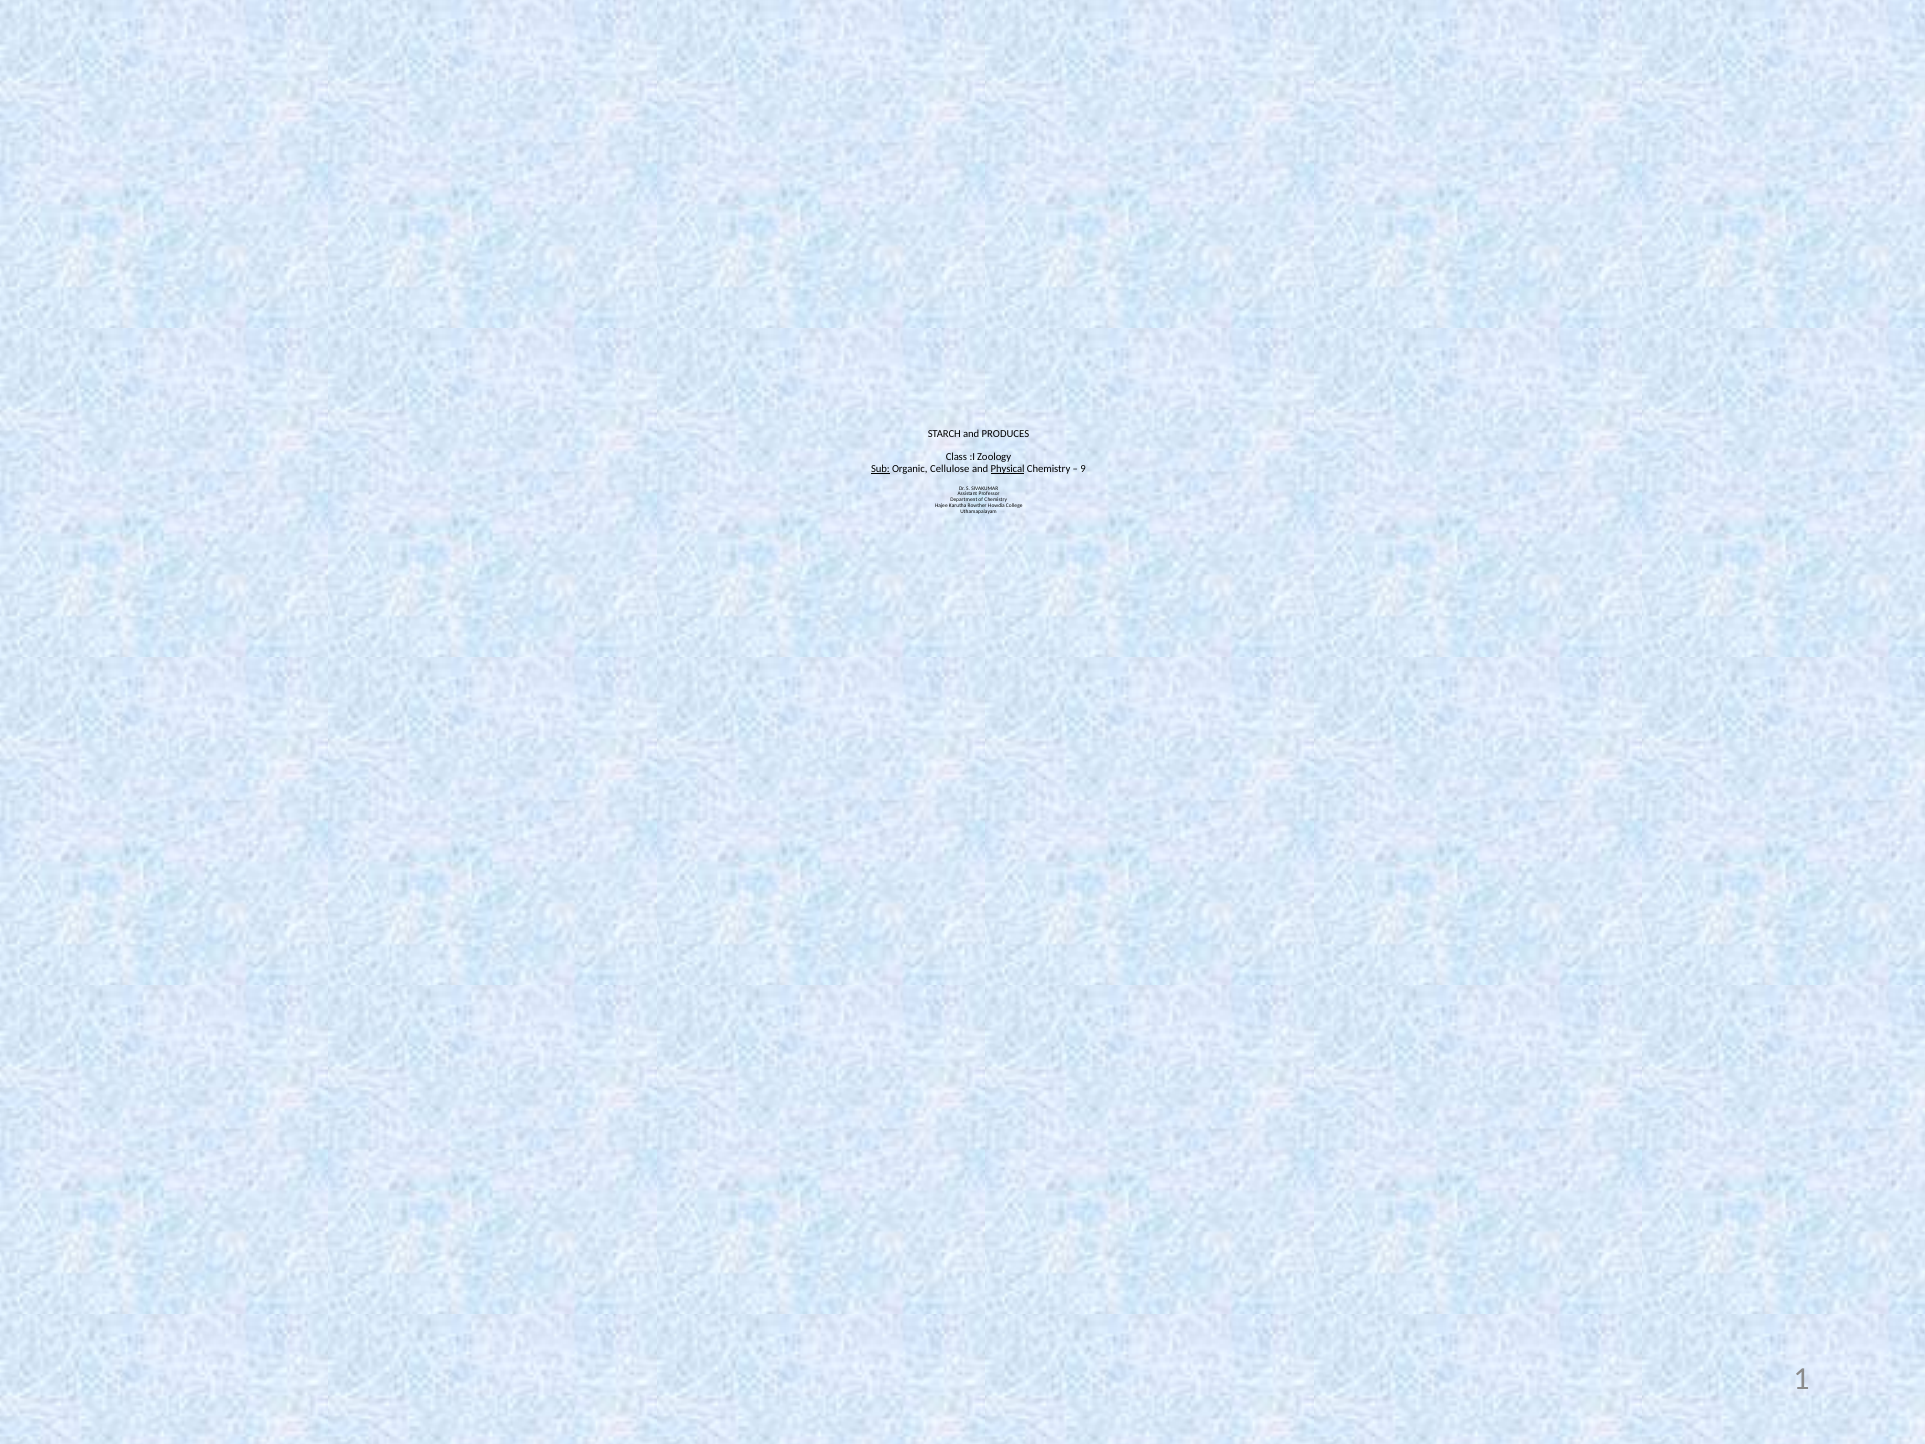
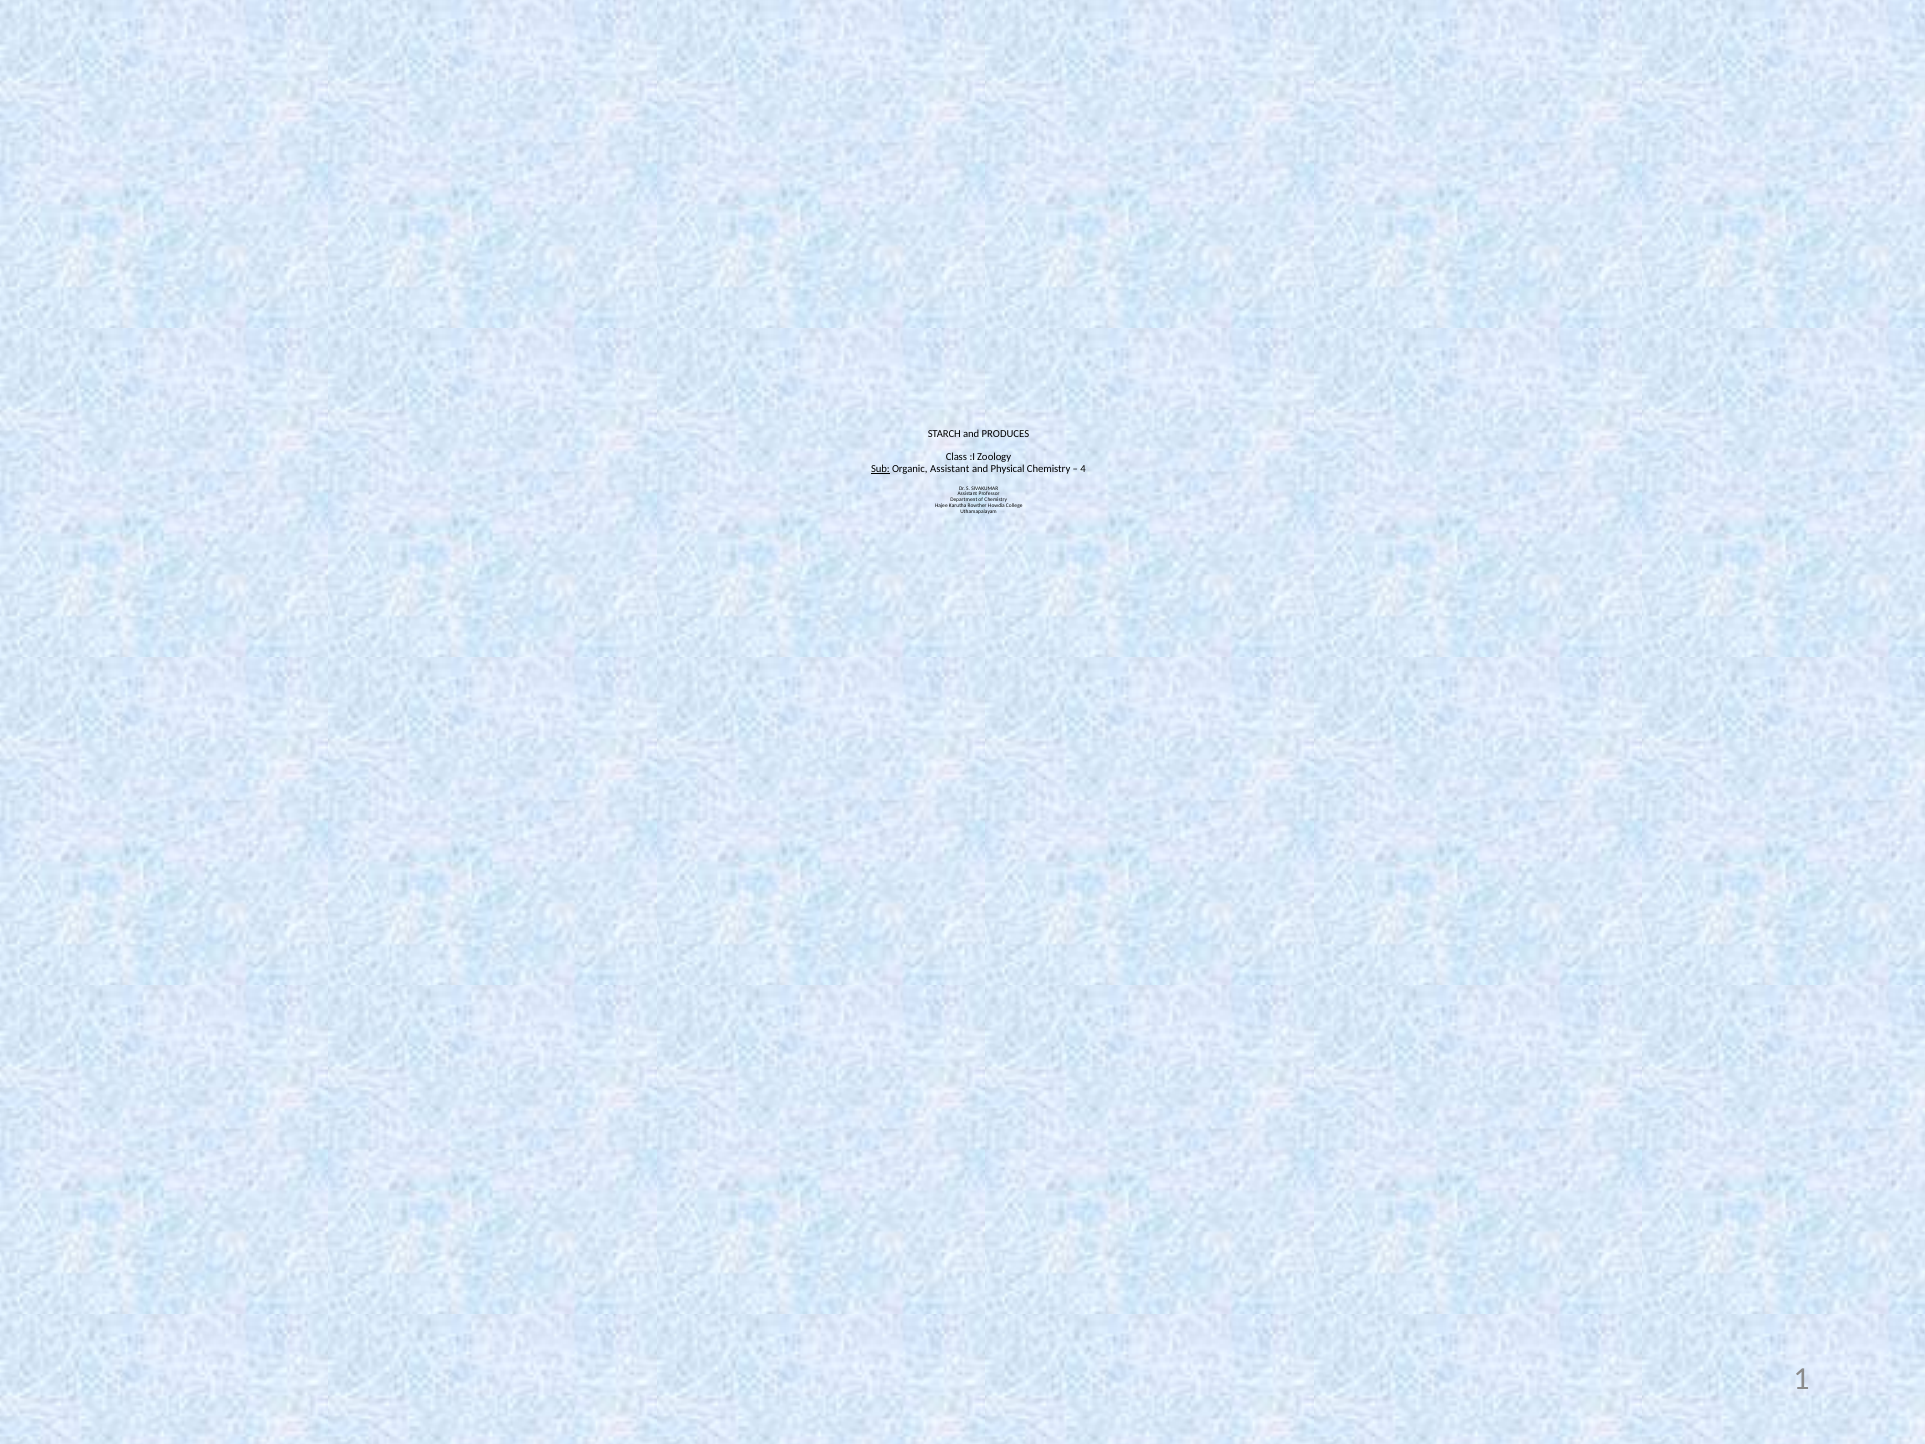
Organic Cellulose: Cellulose -> Assistant
Physical underline: present -> none
9: 9 -> 4
